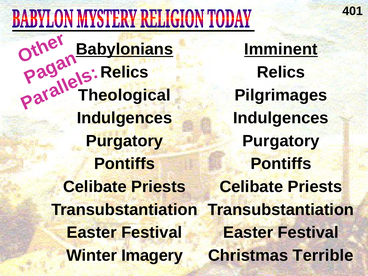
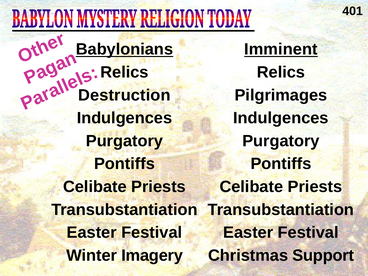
Theological: Theological -> Destruction
Terrible: Terrible -> Support
